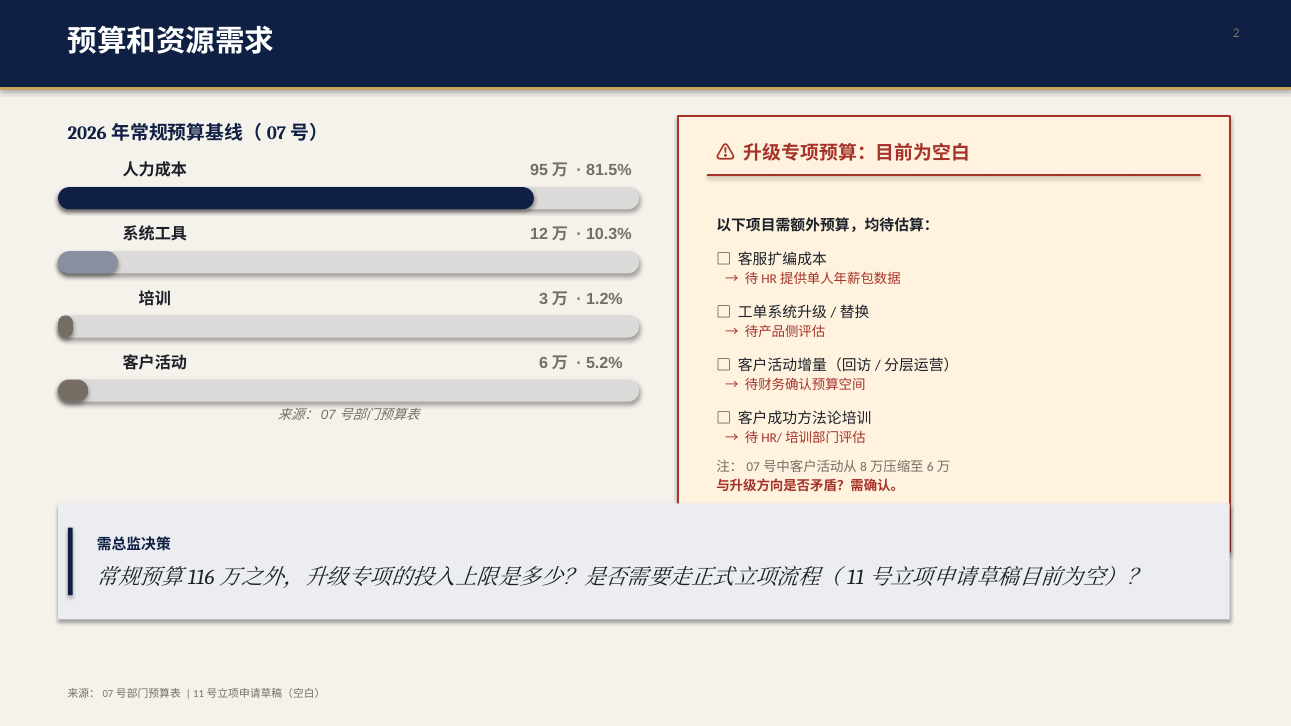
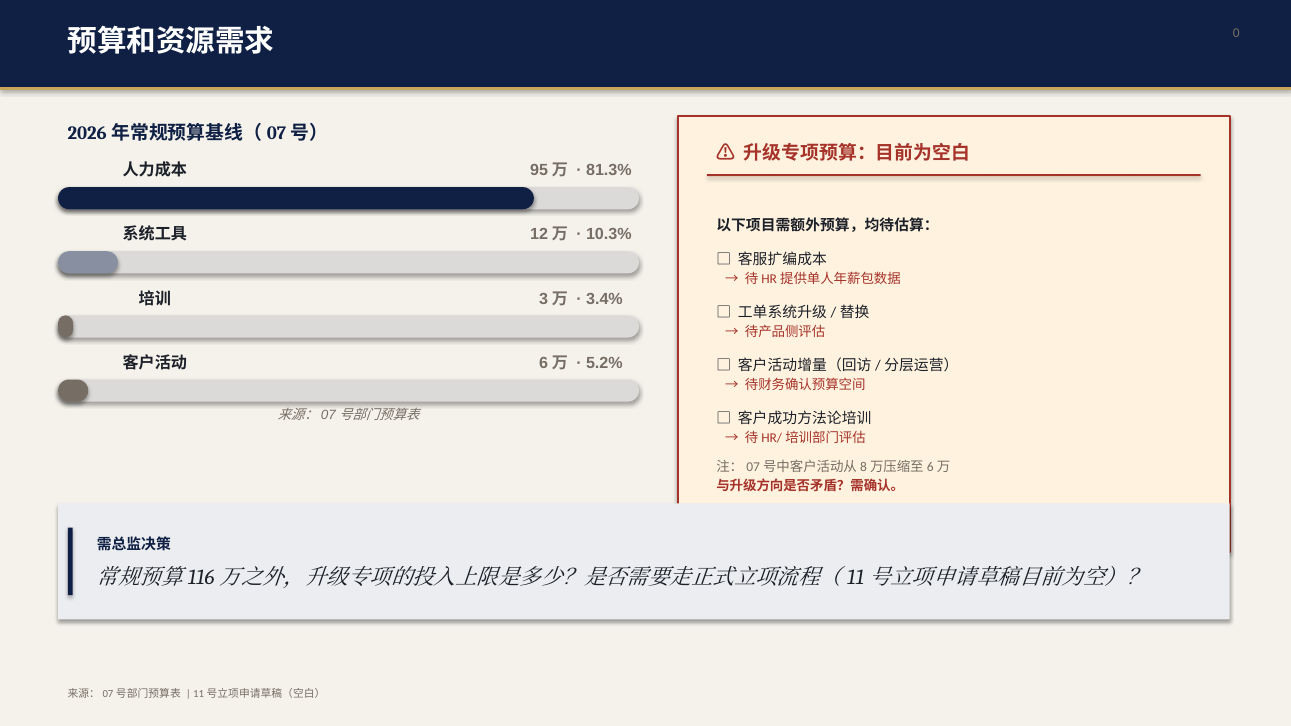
2: 2 -> 0
81.5%: 81.5% -> 81.3%
1.2%: 1.2% -> 3.4%
